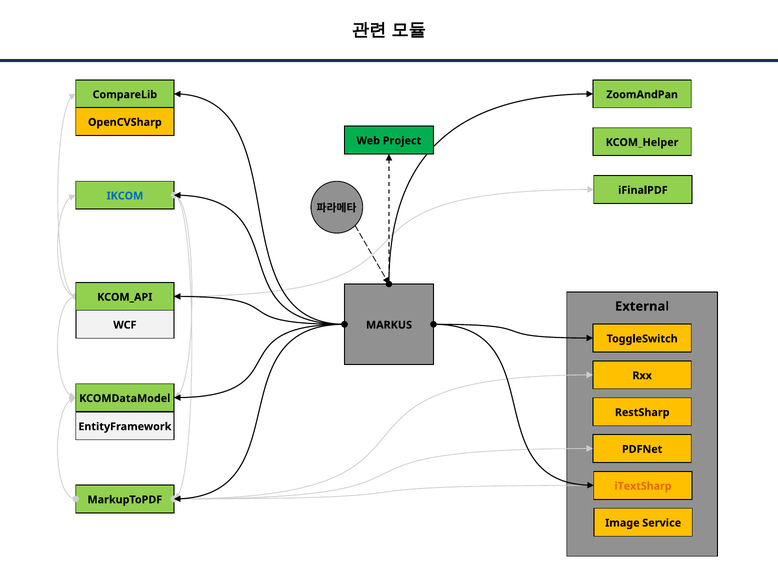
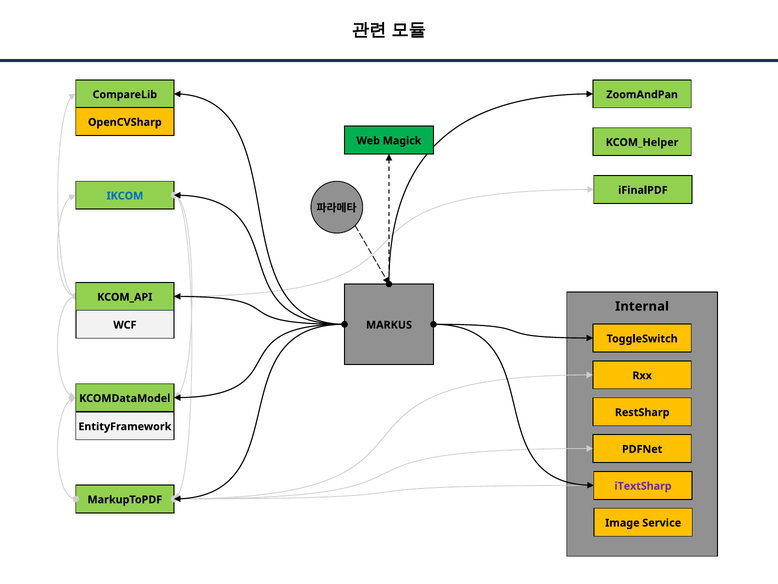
Project: Project -> Magick
External: External -> Internal
iTextSharp colour: orange -> purple
